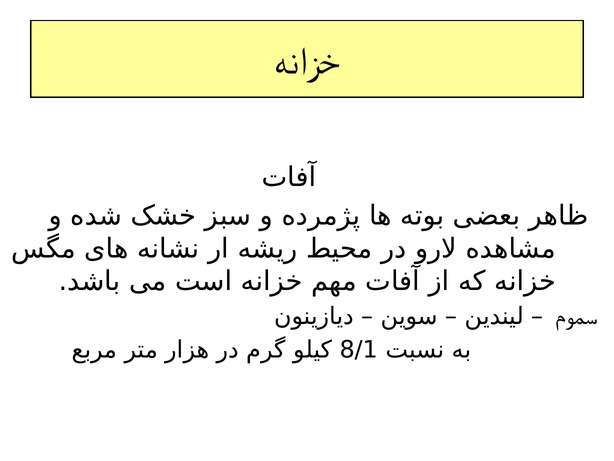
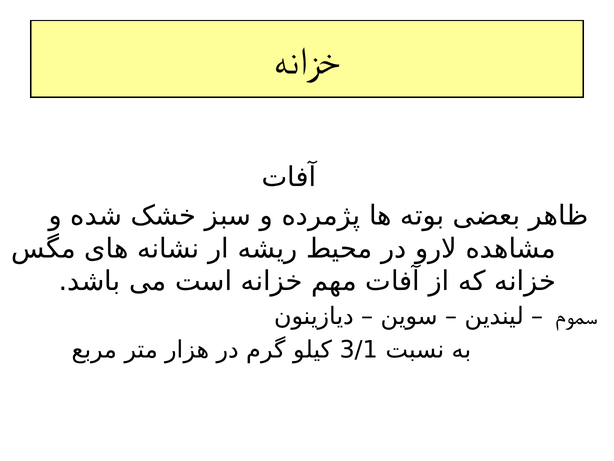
8/1: 8/1 -> 3/1
